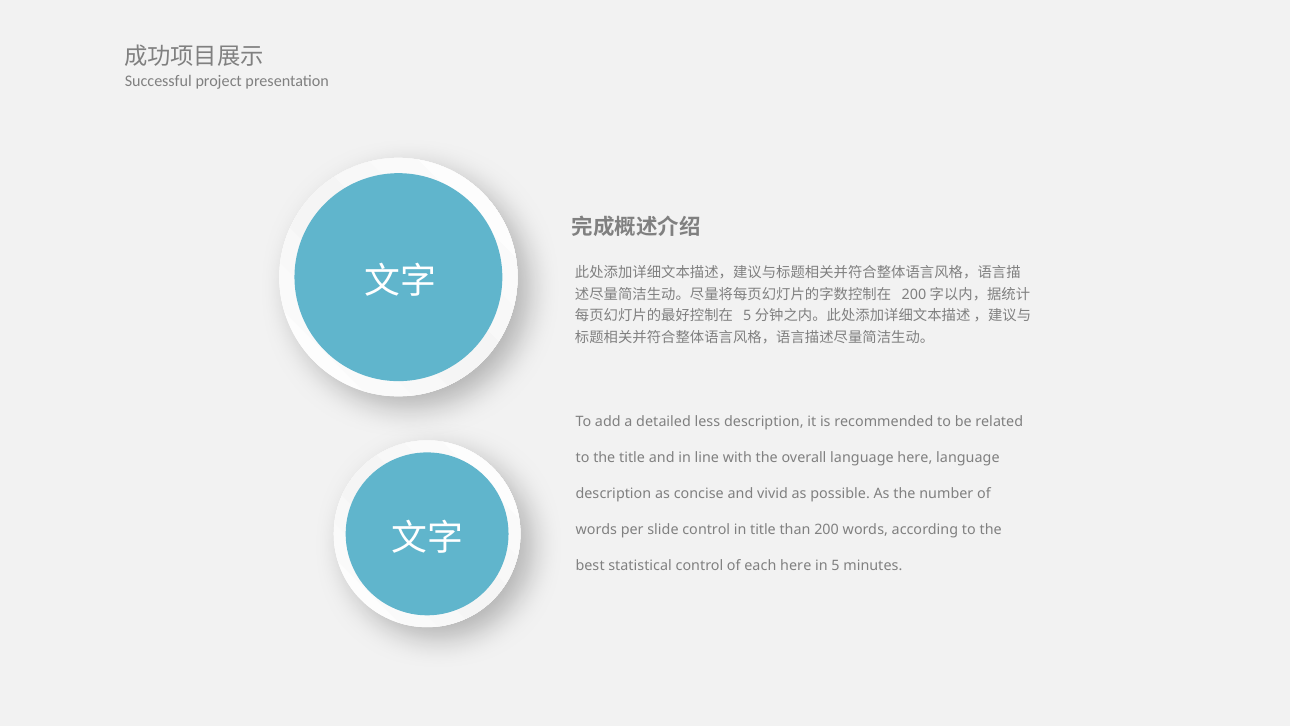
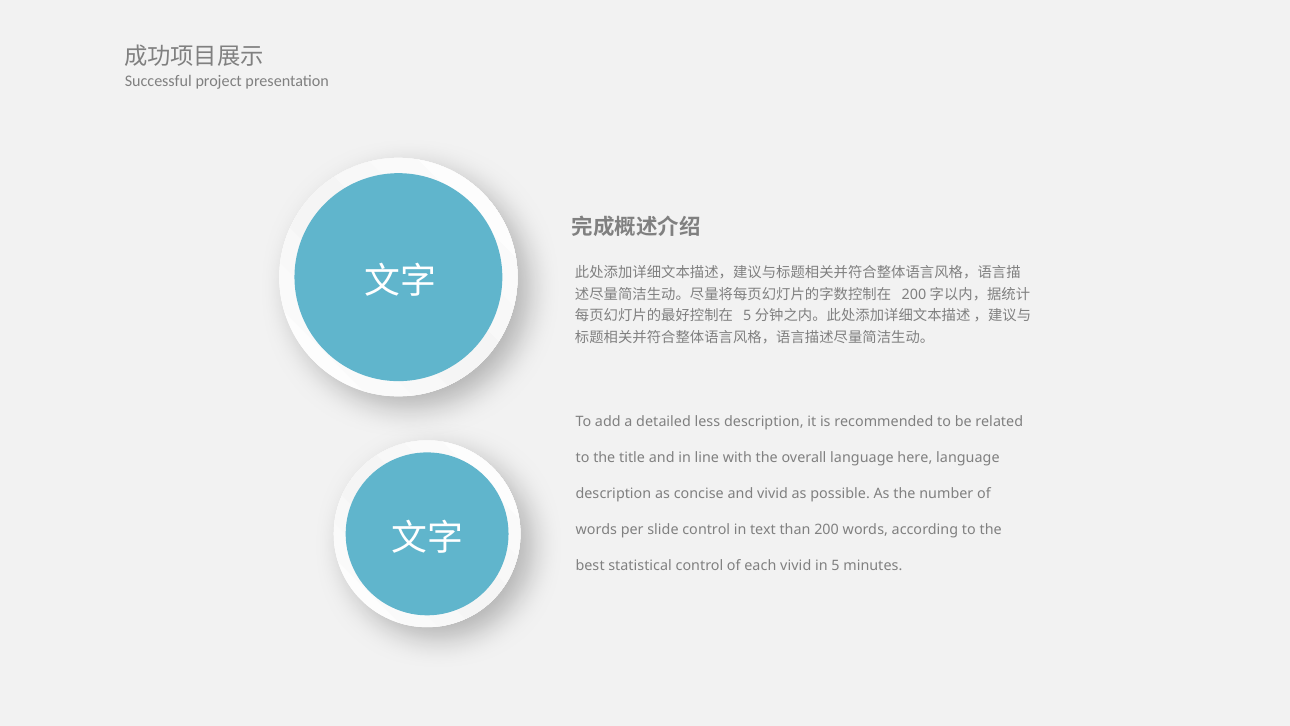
in title: title -> text
each here: here -> vivid
